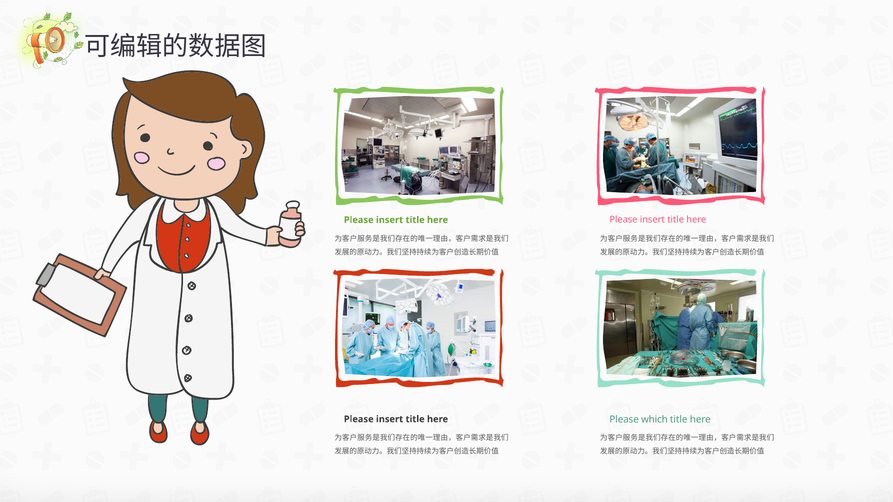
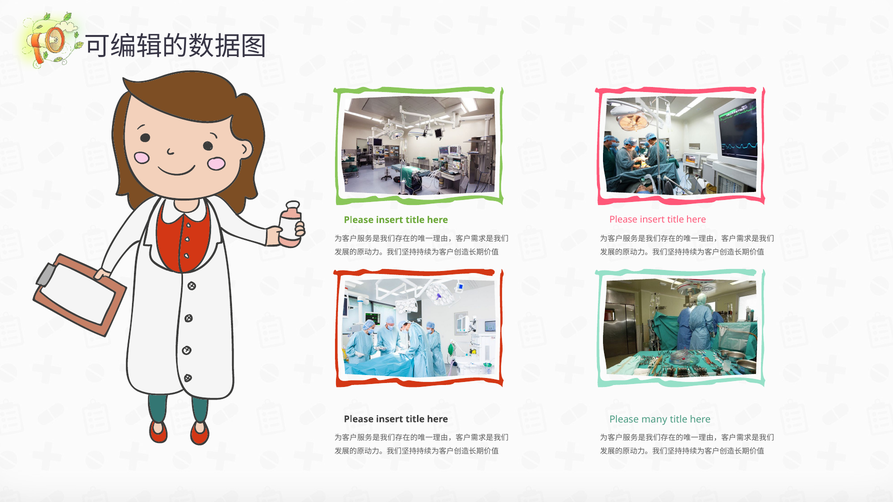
which: which -> many
